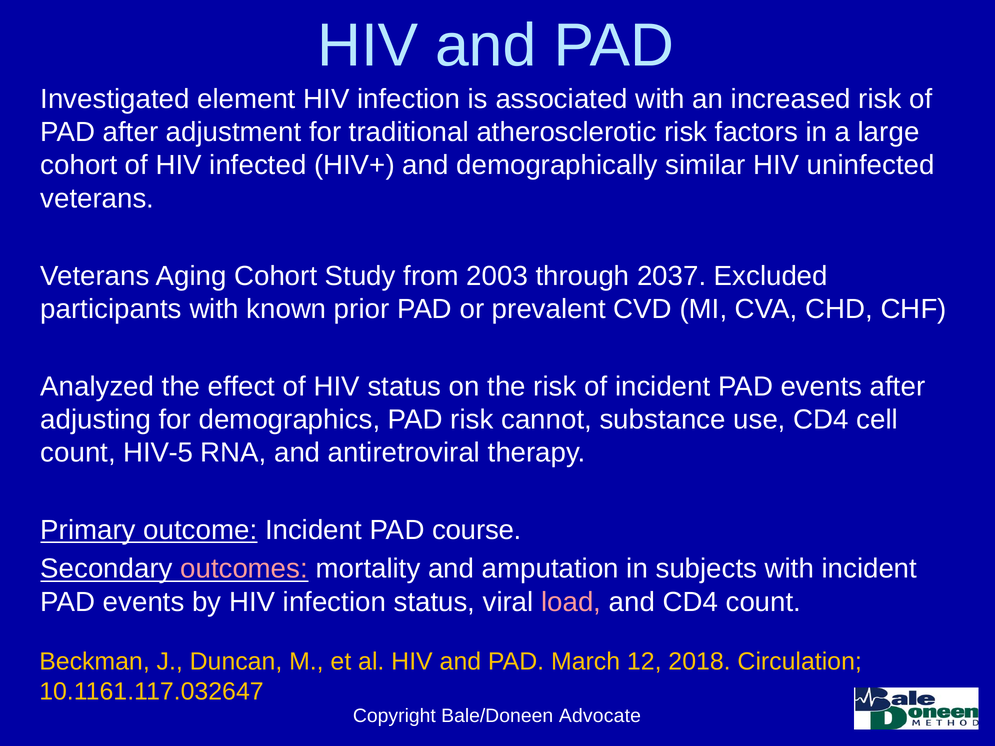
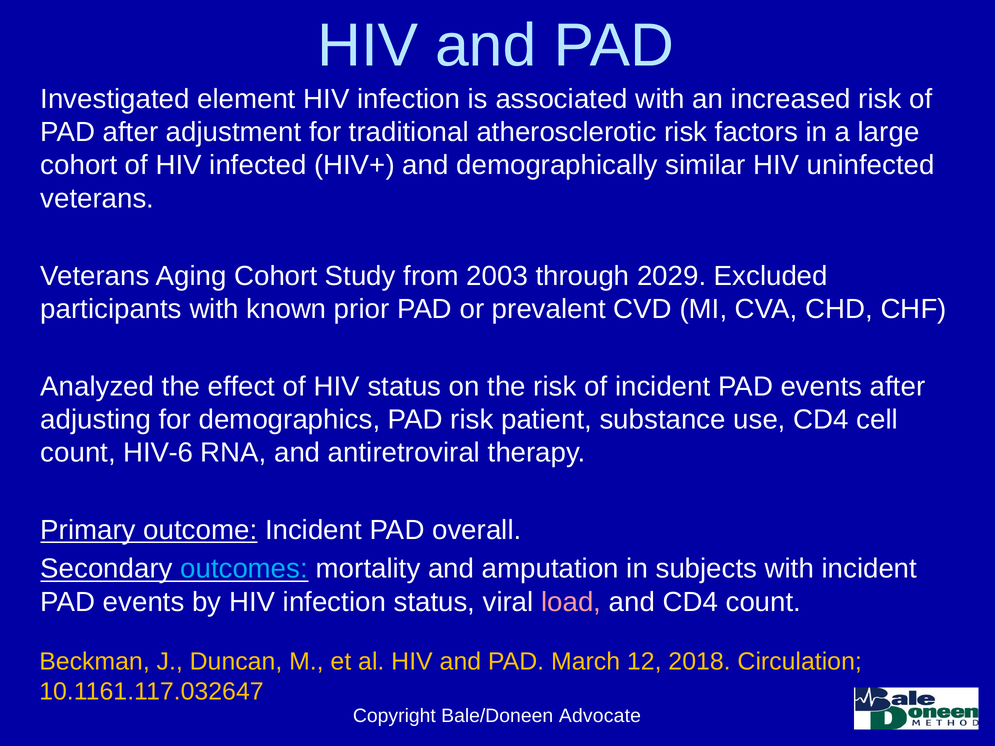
2037: 2037 -> 2029
cannot: cannot -> patient
HIV-5: HIV-5 -> HIV-6
course: course -> overall
outcomes colour: pink -> light blue
